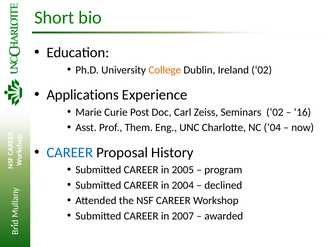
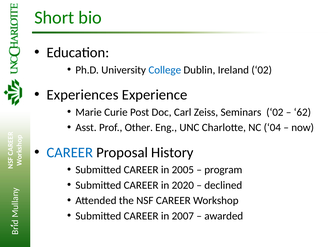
College colour: orange -> blue
Applications: Applications -> Experiences
16: 16 -> 62
Them: Them -> Other
2004: 2004 -> 2020
